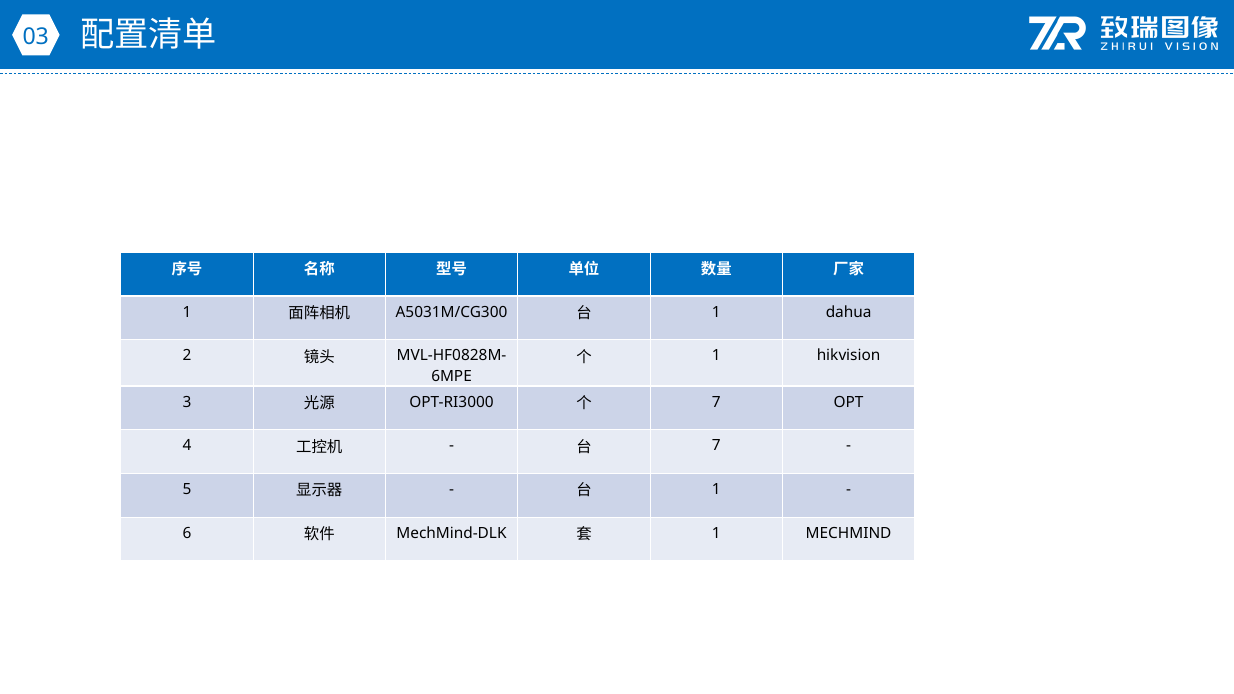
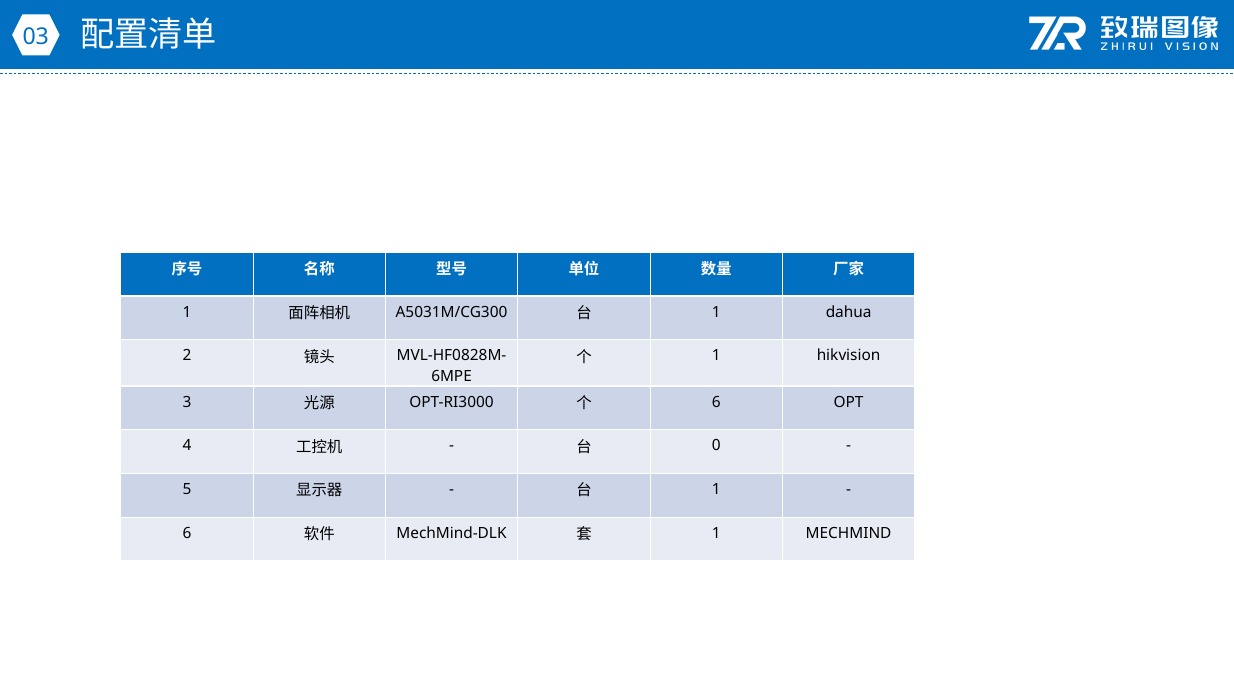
7 at (716, 402): 7 -> 6
7 at (716, 446): 7 -> 0
